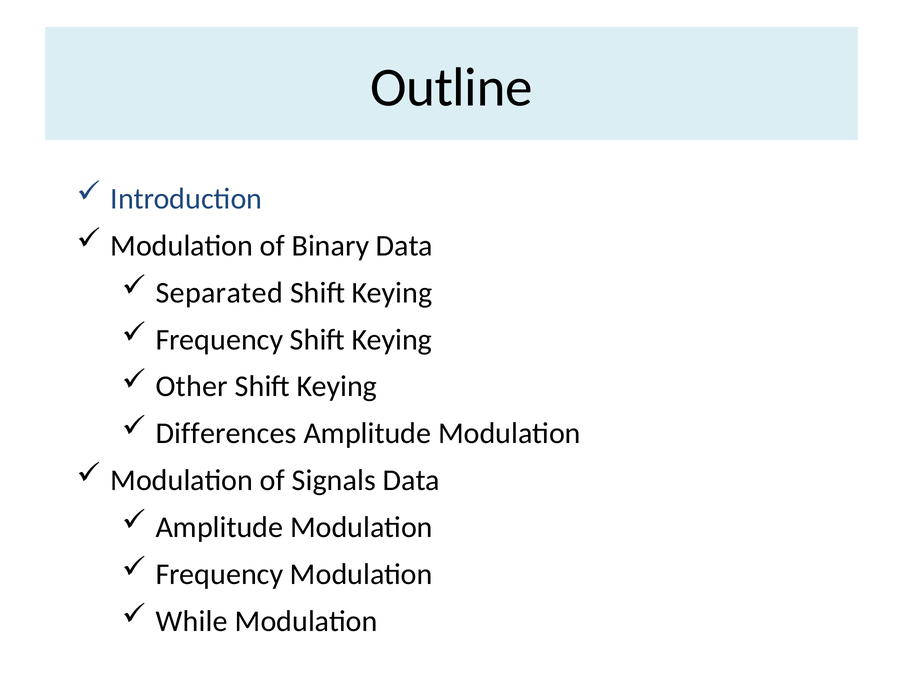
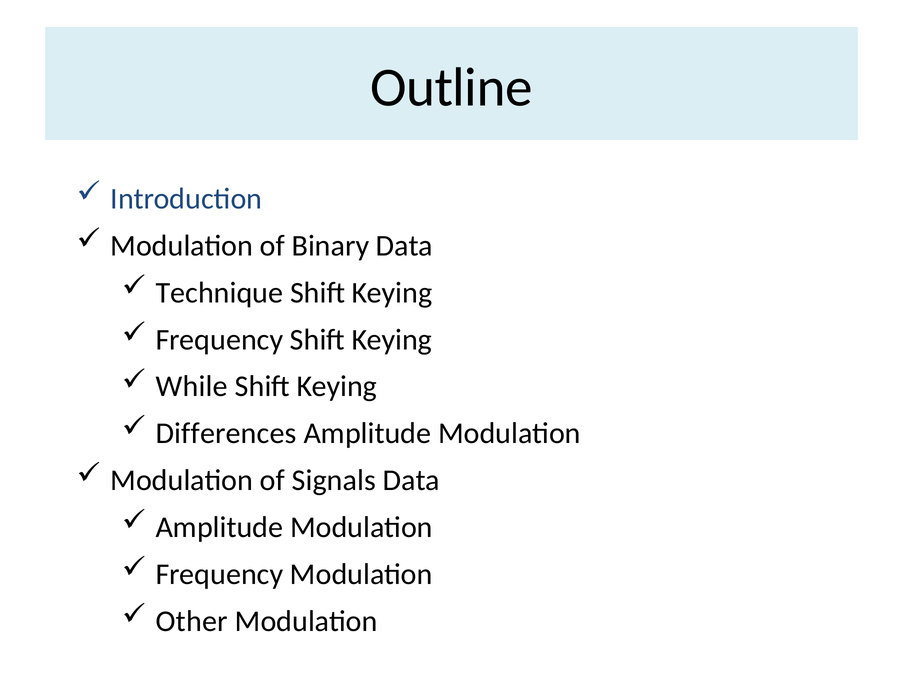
Separated: Separated -> Technique
Other: Other -> While
While: While -> Other
